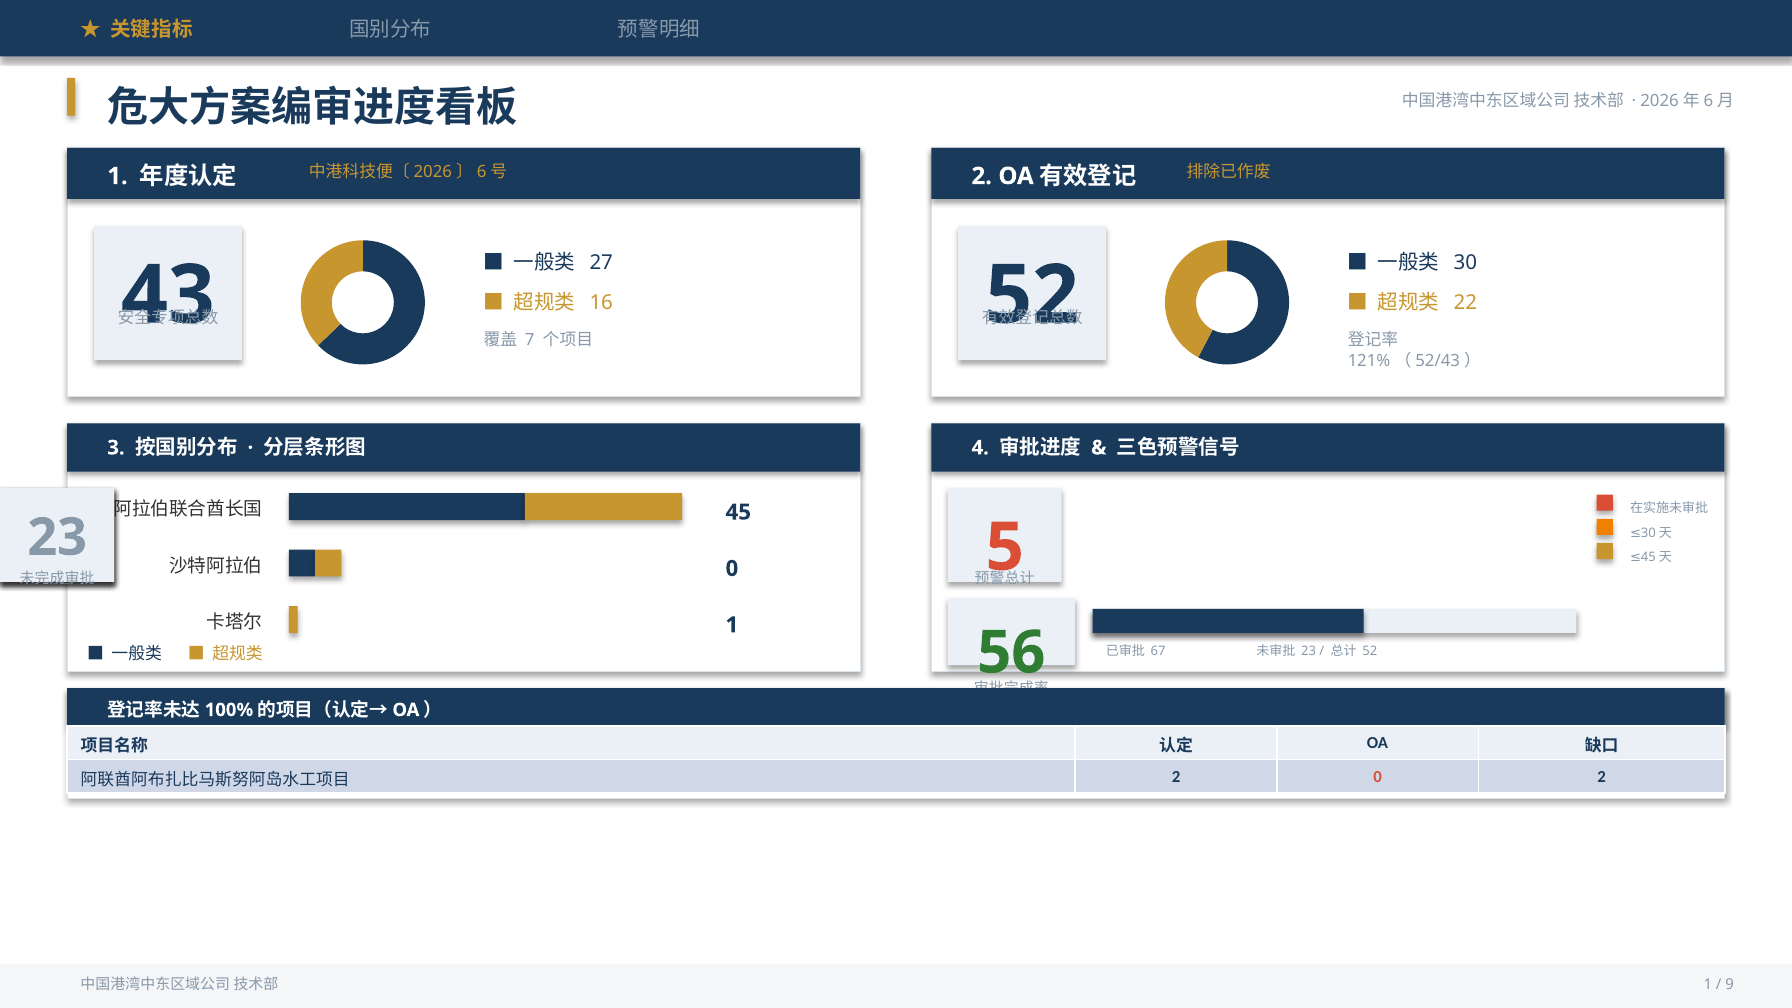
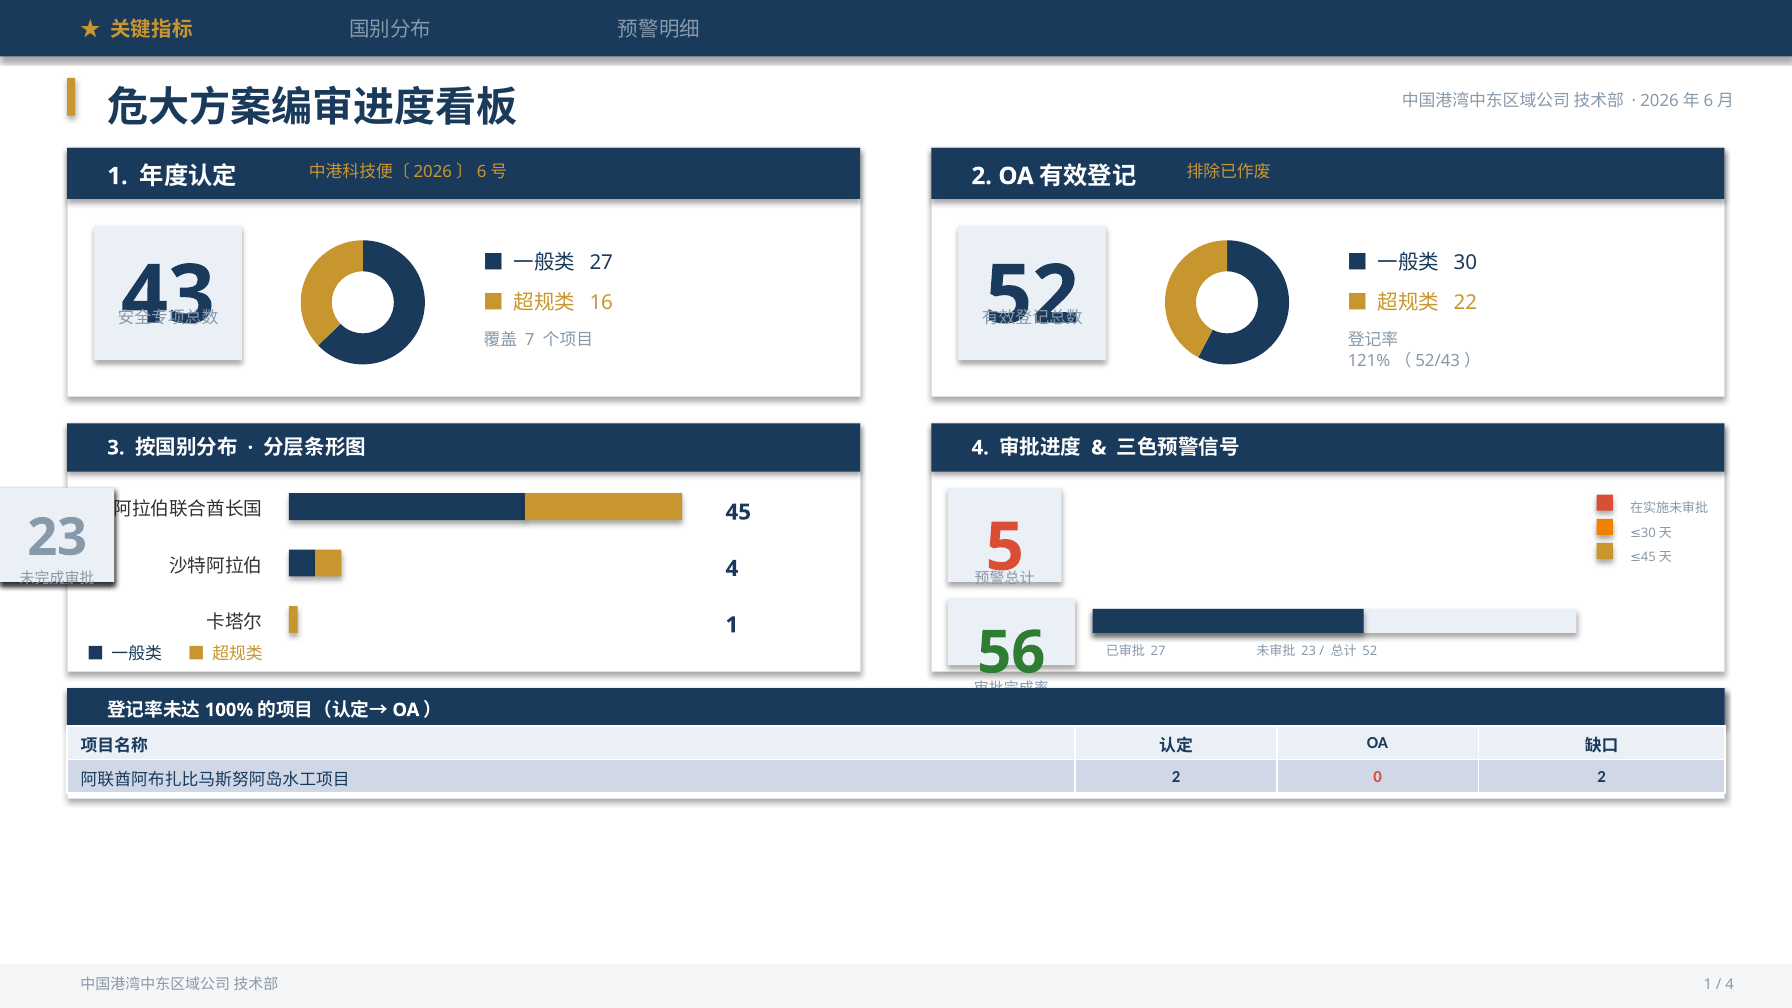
0 at (732, 569): 0 -> 4
67 at (1158, 651): 67 -> 27
9 at (1730, 984): 9 -> 4
